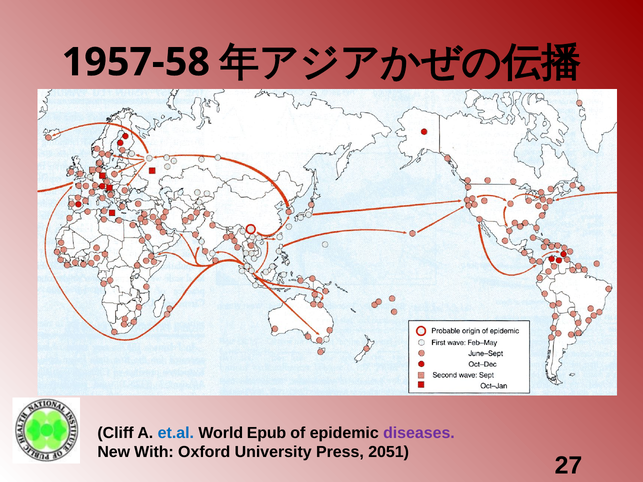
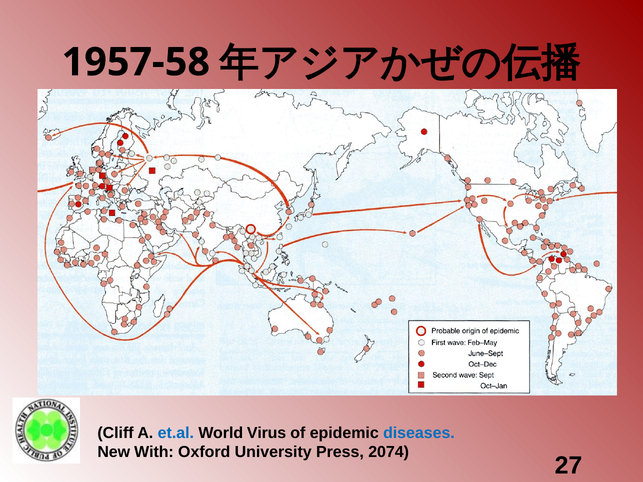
Epub: Epub -> Virus
diseases colour: purple -> blue
2051: 2051 -> 2074
